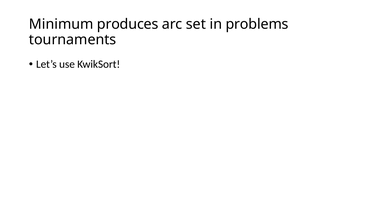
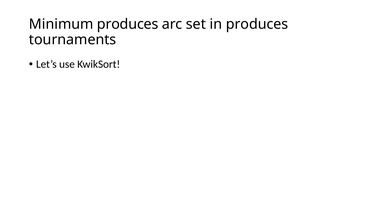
in problems: problems -> produces
